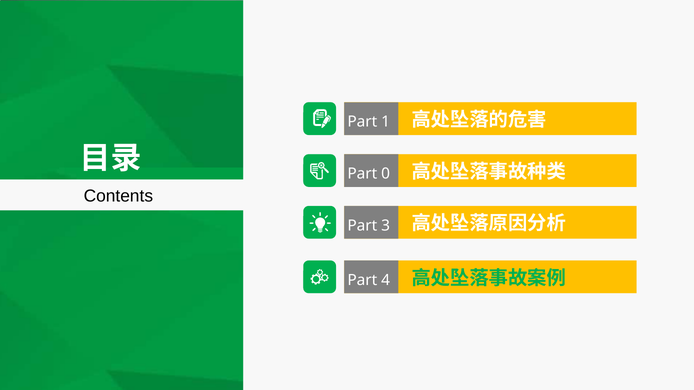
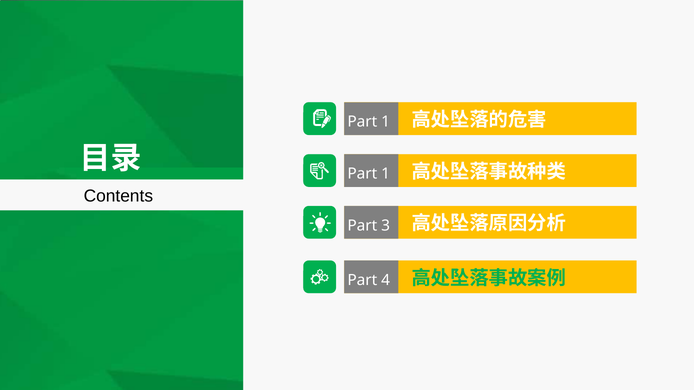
0 at (386, 174): 0 -> 1
